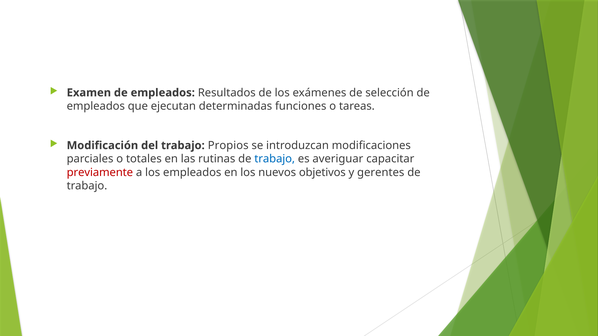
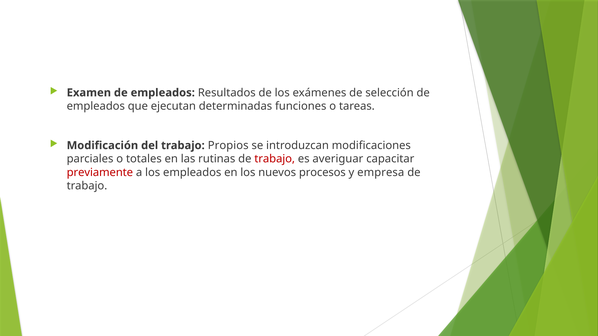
trabajo at (275, 159) colour: blue -> red
objetivos: objetivos -> procesos
gerentes: gerentes -> empresa
